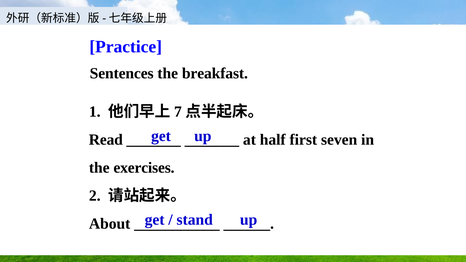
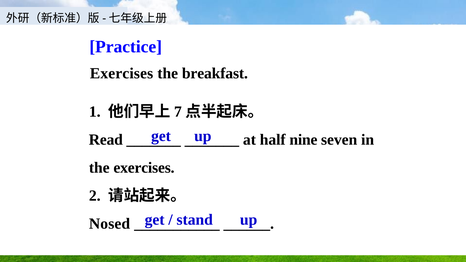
Sentences at (122, 74): Sentences -> Exercises
first: first -> nine
About: About -> Nosed
